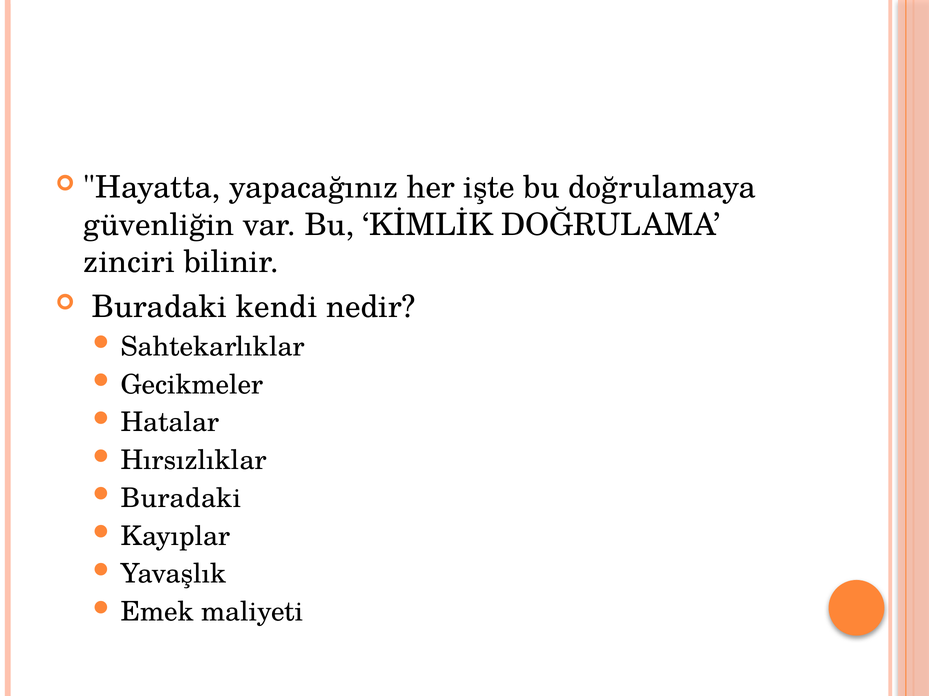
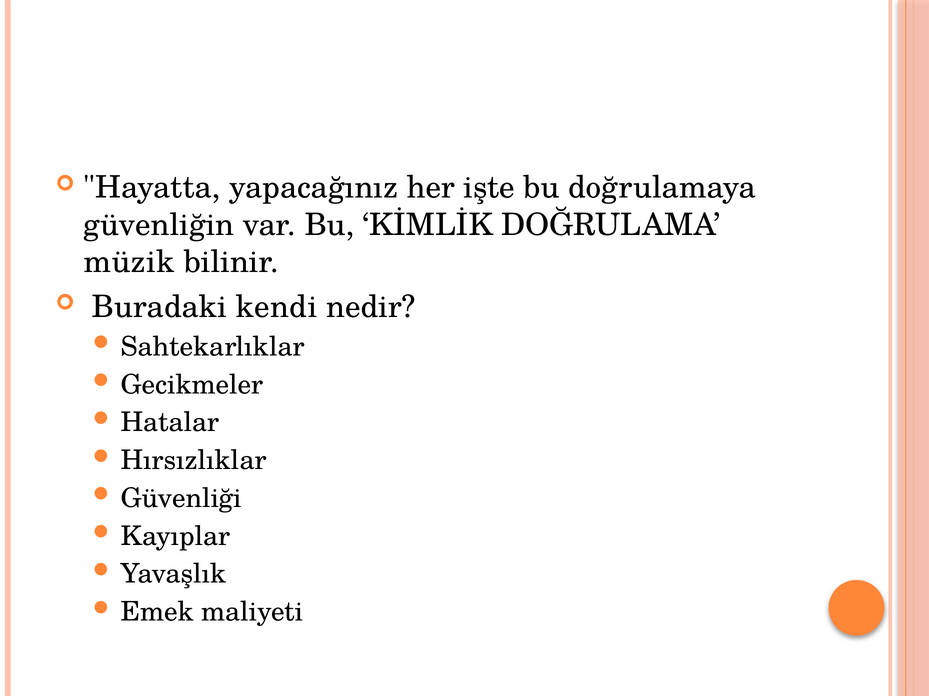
zinciri: zinciri -> müzik
Buradaki at (181, 499): Buradaki -> Güvenliği
